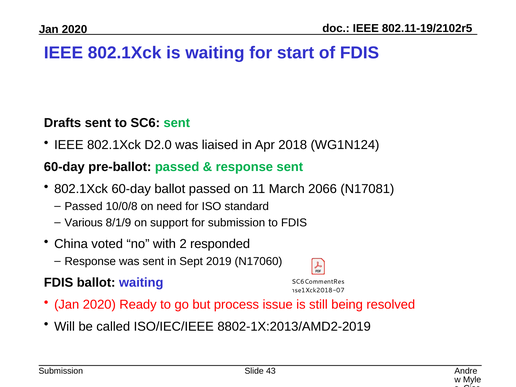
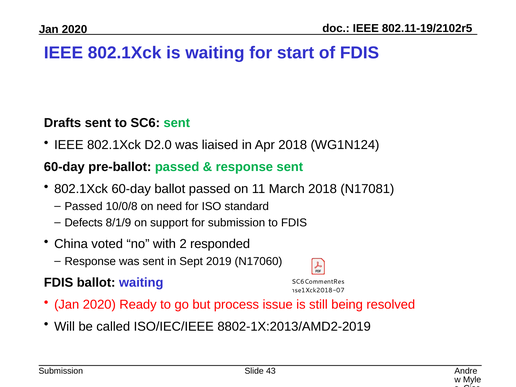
March 2066: 2066 -> 2018
Various: Various -> Defects
